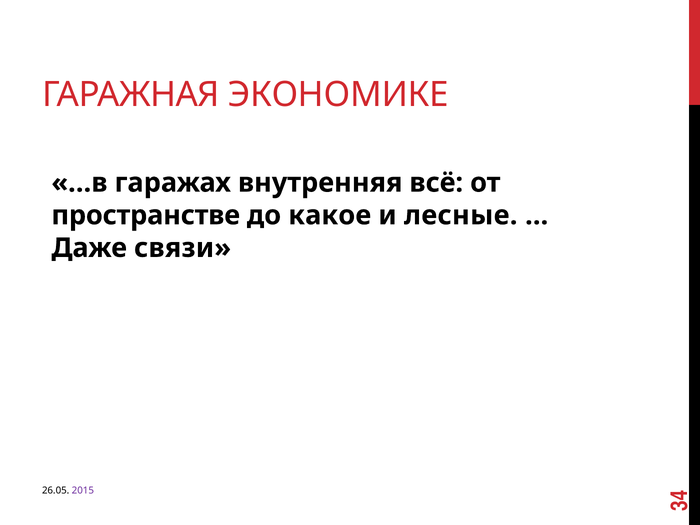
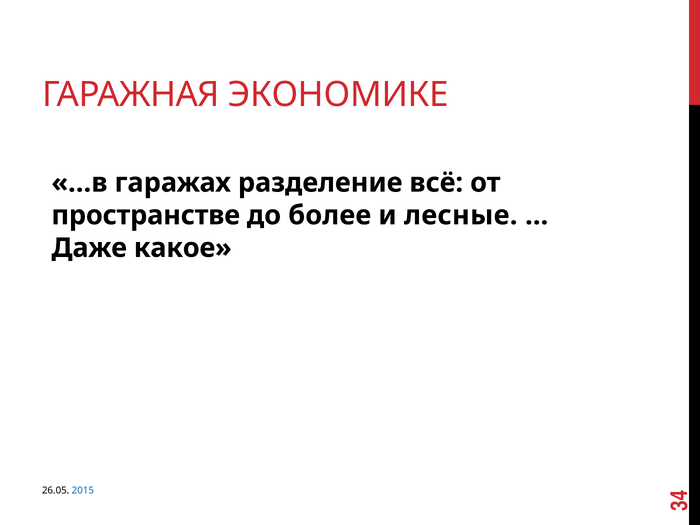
внутренняя: внутренняя -> разделение
какое: какое -> более
связи: связи -> какое
2015 colour: purple -> blue
